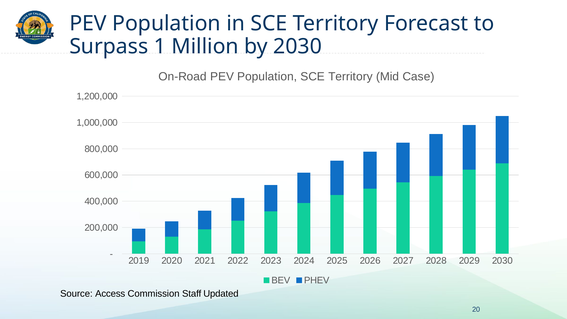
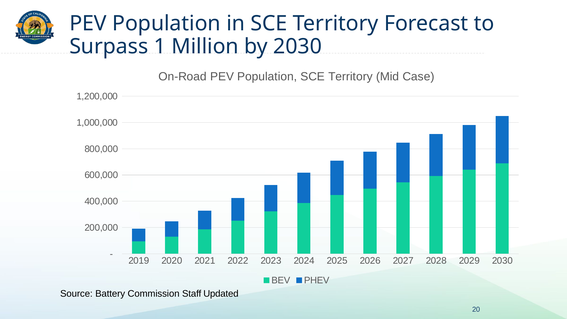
Access: Access -> Battery
